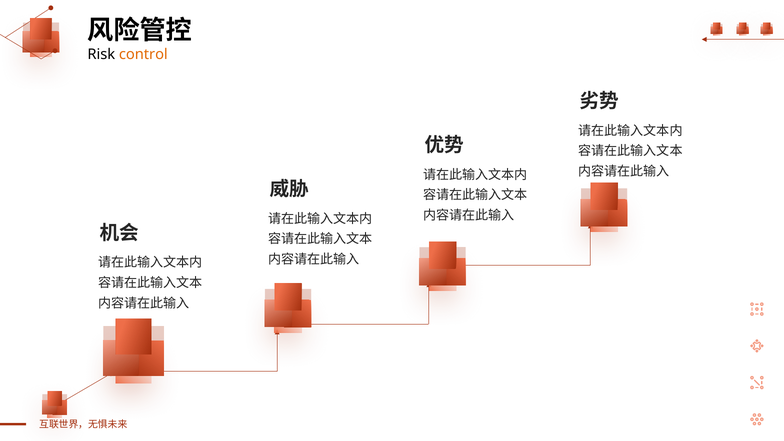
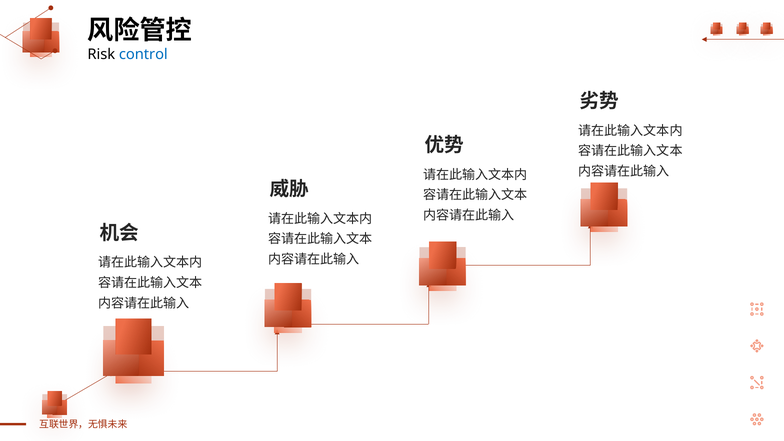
control colour: orange -> blue
